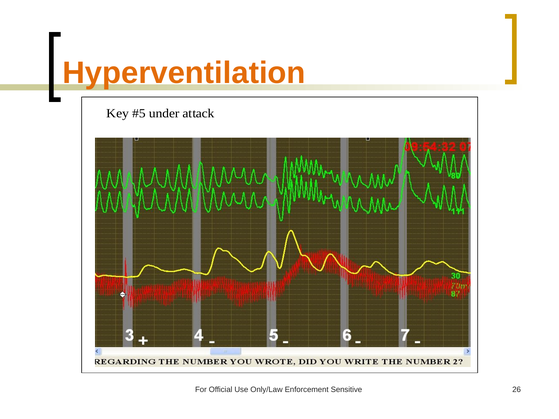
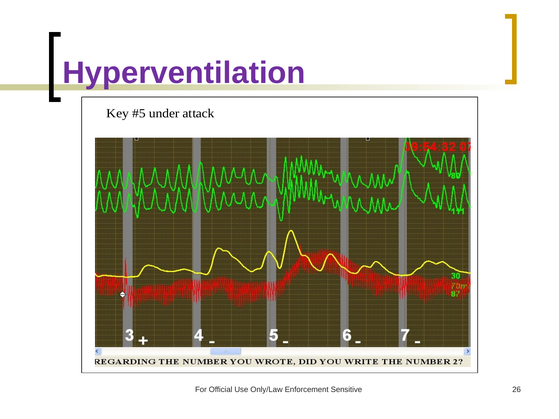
Hyperventilation colour: orange -> purple
